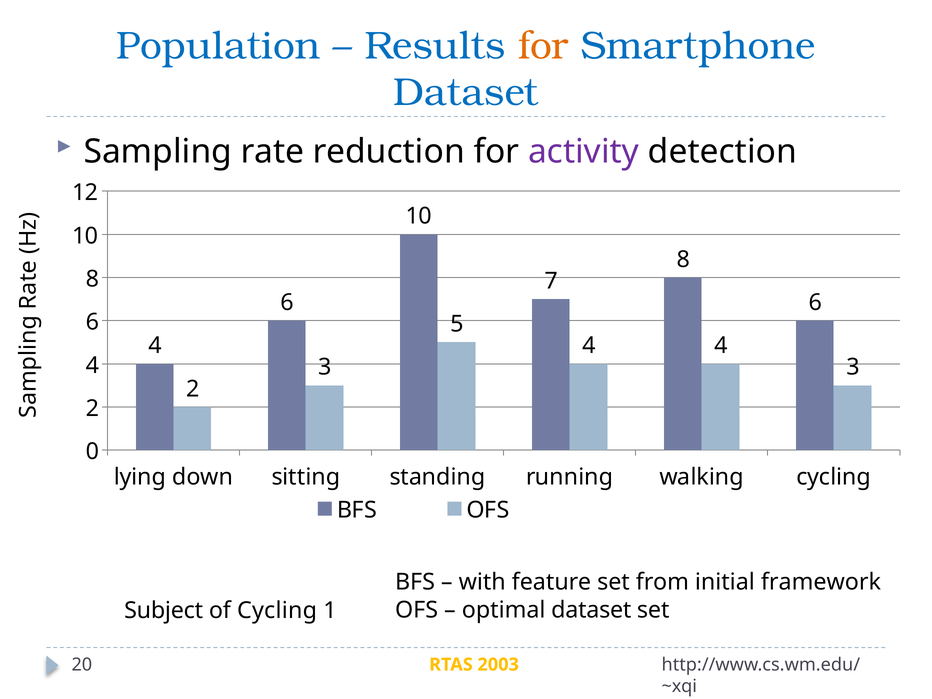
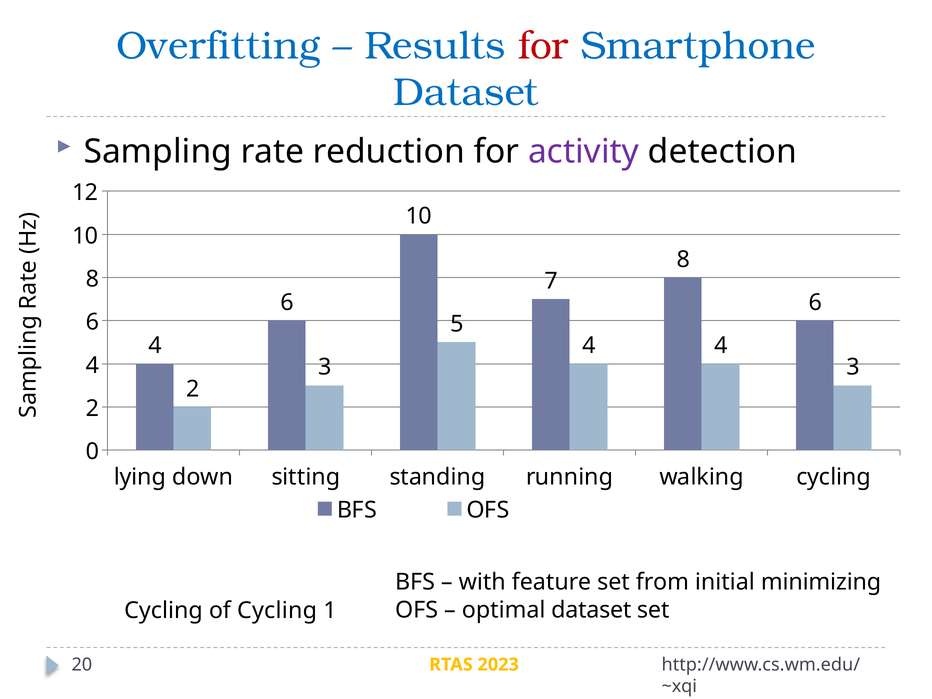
Population: Population -> Overfitting
for at (543, 46) colour: orange -> red
framework: framework -> minimizing
Subject at (164, 610): Subject -> Cycling
2003: 2003 -> 2023
